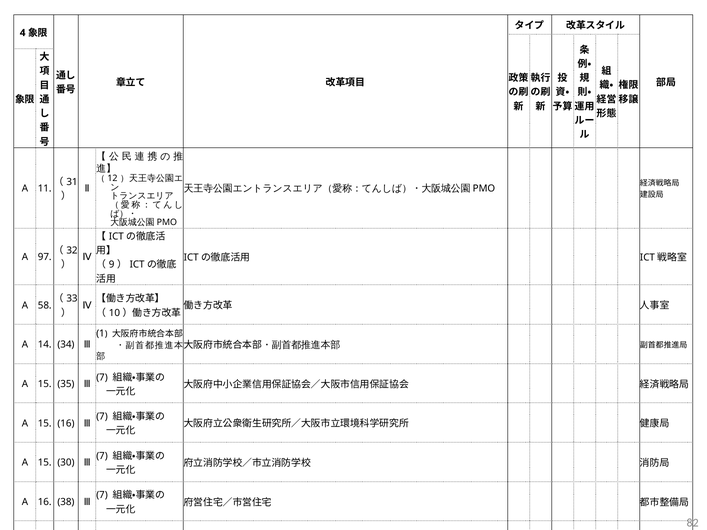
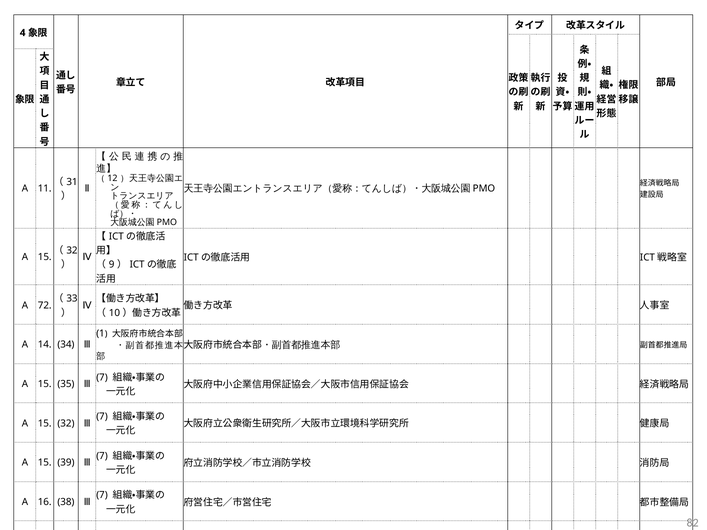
97 at (45, 257): 97 -> 15
58: 58 -> 72
15 16: 16 -> 32
15 30: 30 -> 39
